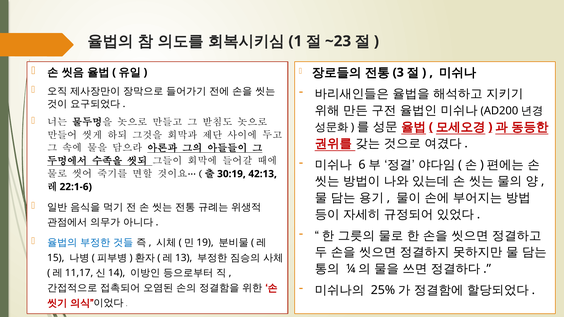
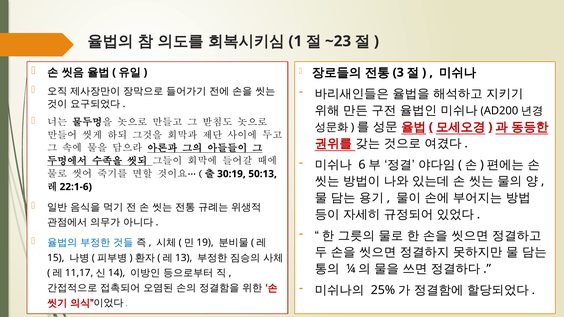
42:13: 42:13 -> 50:13
